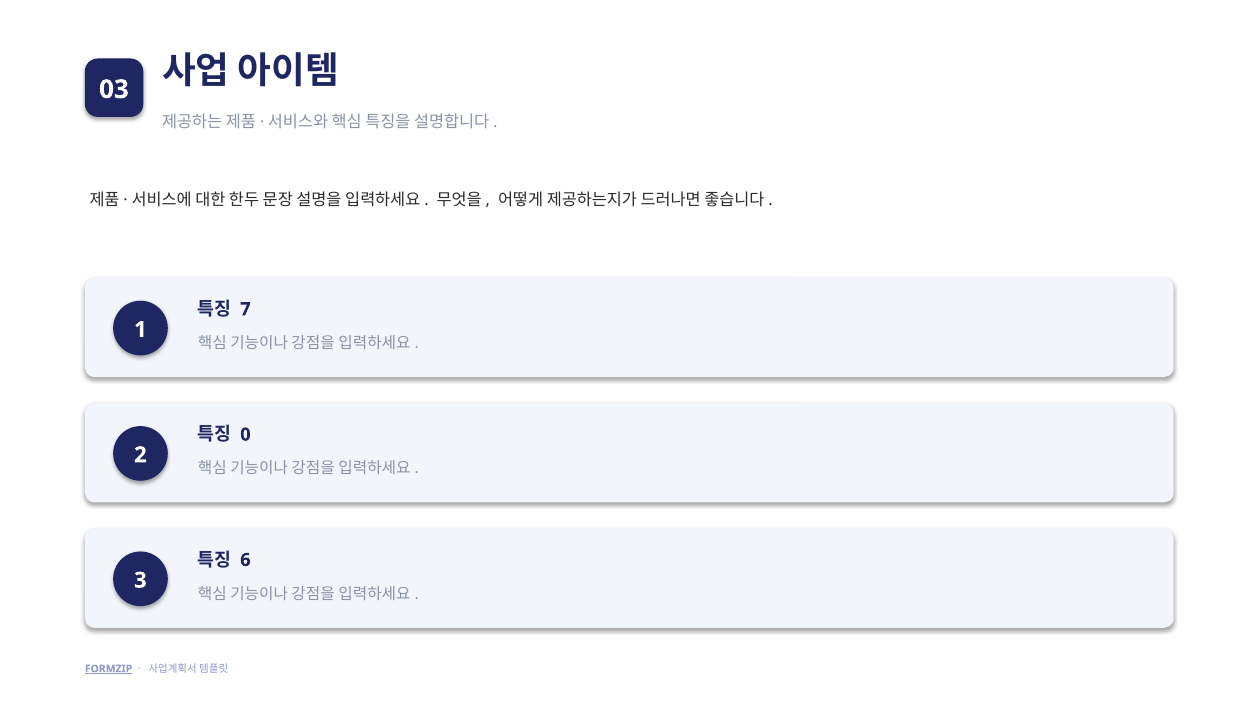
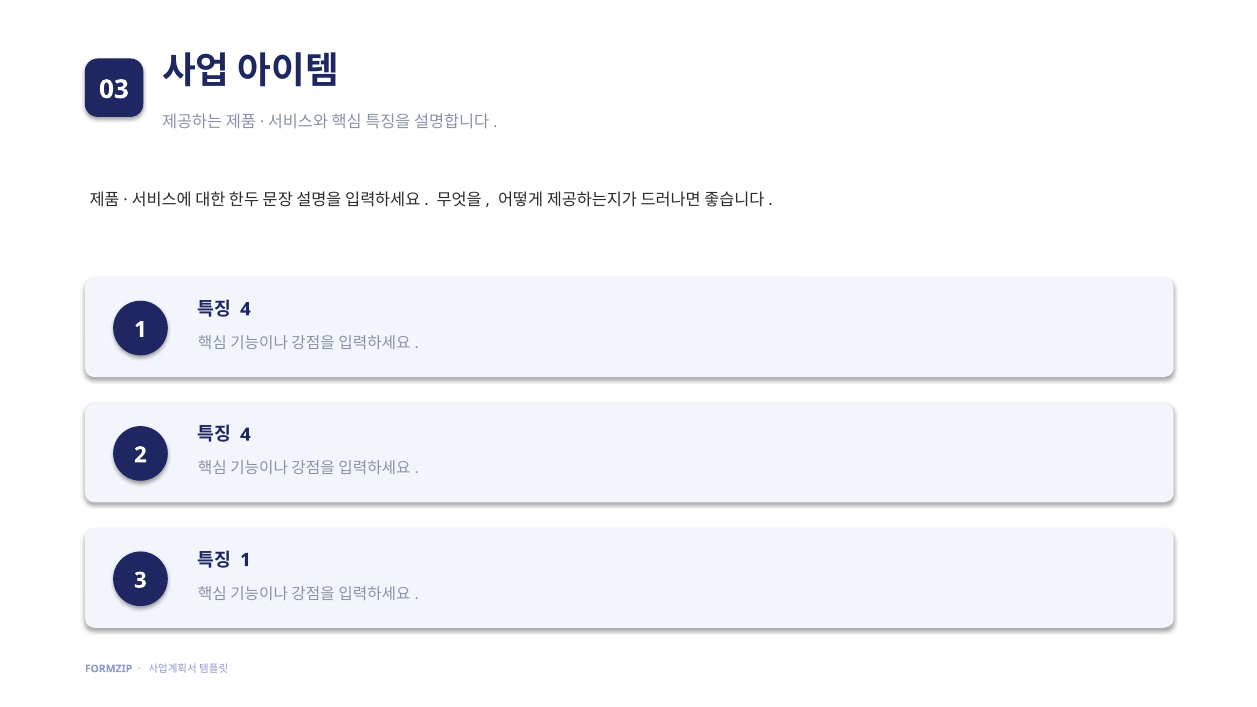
7 at (245, 309): 7 -> 4
0 at (245, 435): 0 -> 4
6 at (245, 560): 6 -> 1
FORMZIP underline: present -> none
